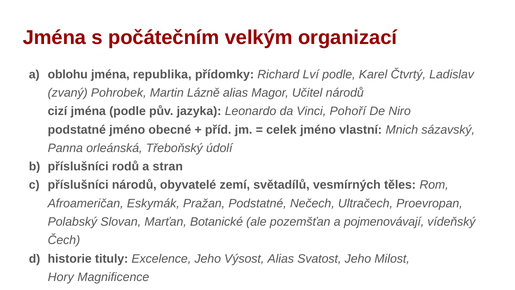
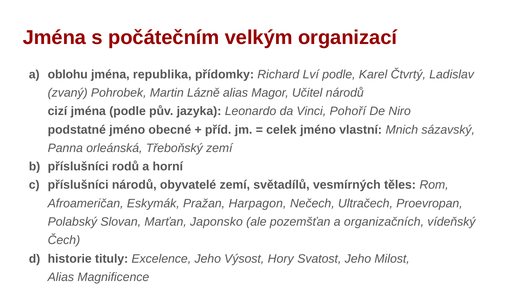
Třeboňský údolí: údolí -> zemí
stran: stran -> horní
Pražan Podstatné: Podstatné -> Harpagon
Botanické: Botanické -> Japonsko
pojmenovávají: pojmenovávají -> organizačních
Výsost Alias: Alias -> Hory
Hory at (61, 277): Hory -> Alias
